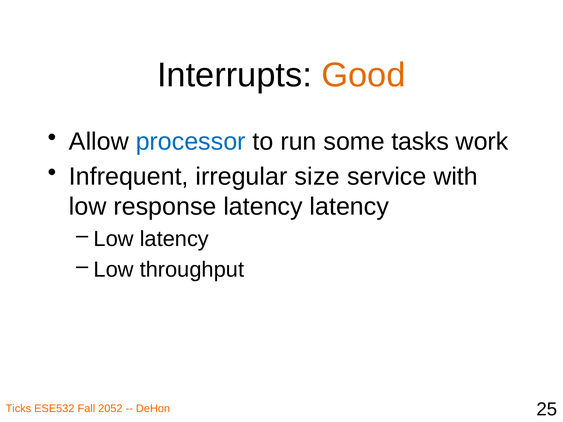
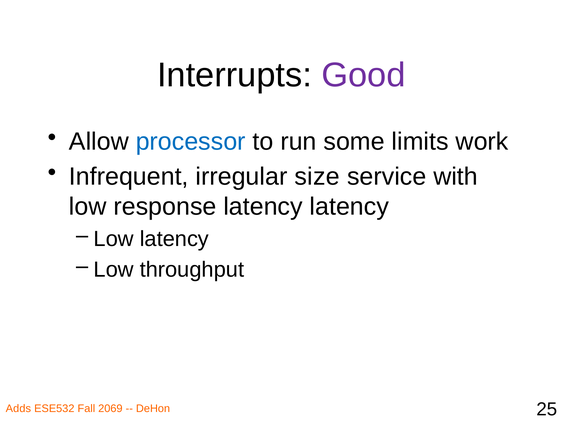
Good colour: orange -> purple
tasks: tasks -> limits
Ticks: Ticks -> Adds
2052: 2052 -> 2069
